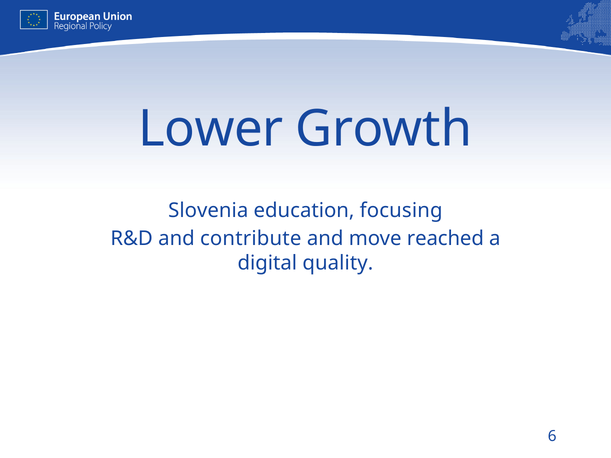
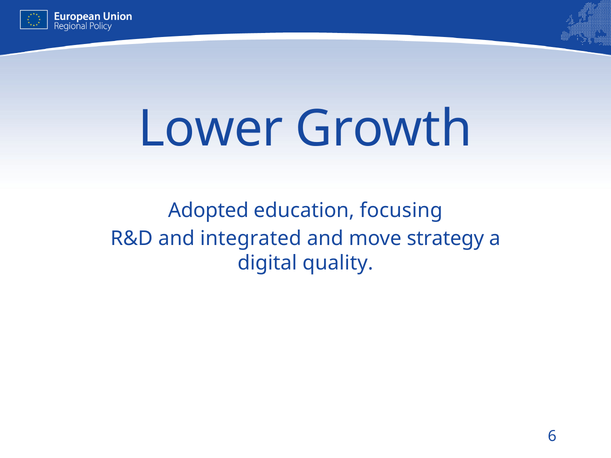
Slovenia: Slovenia -> Adopted
contribute: contribute -> integrated
reached: reached -> strategy
